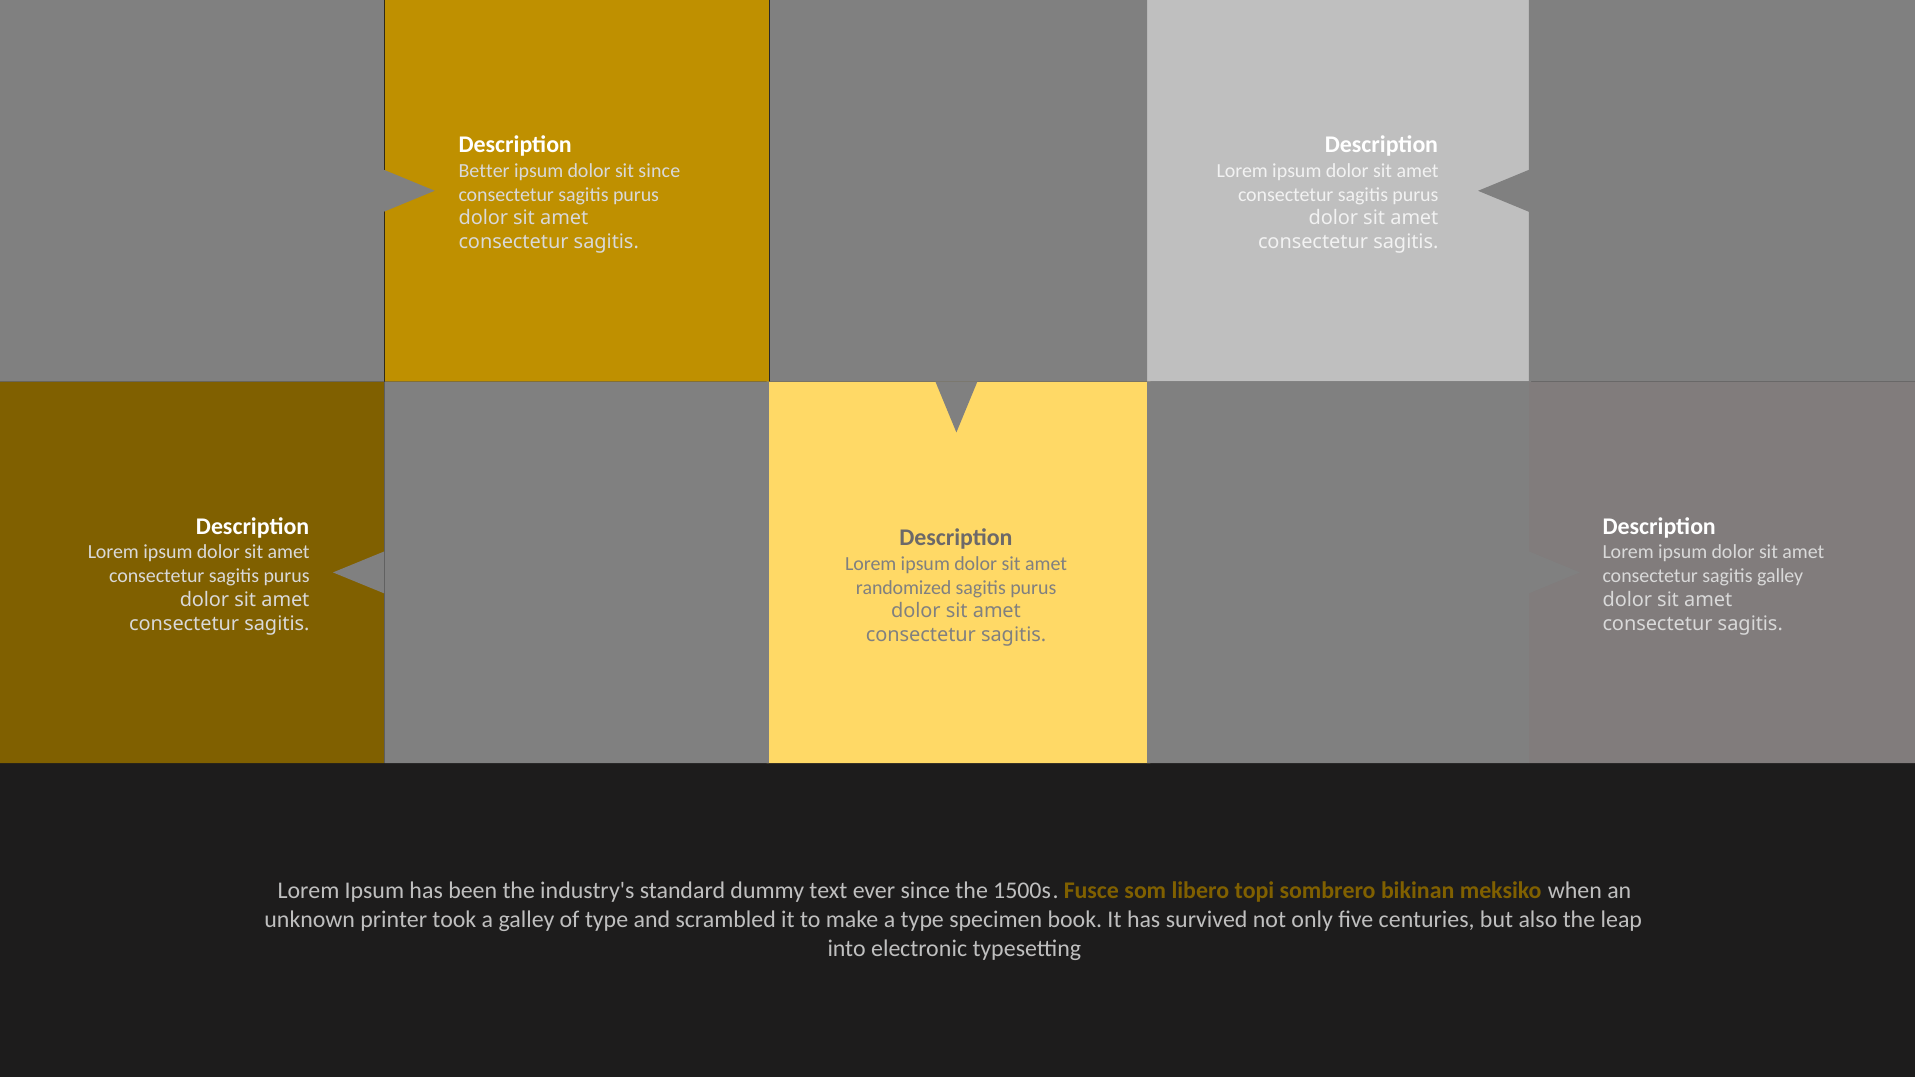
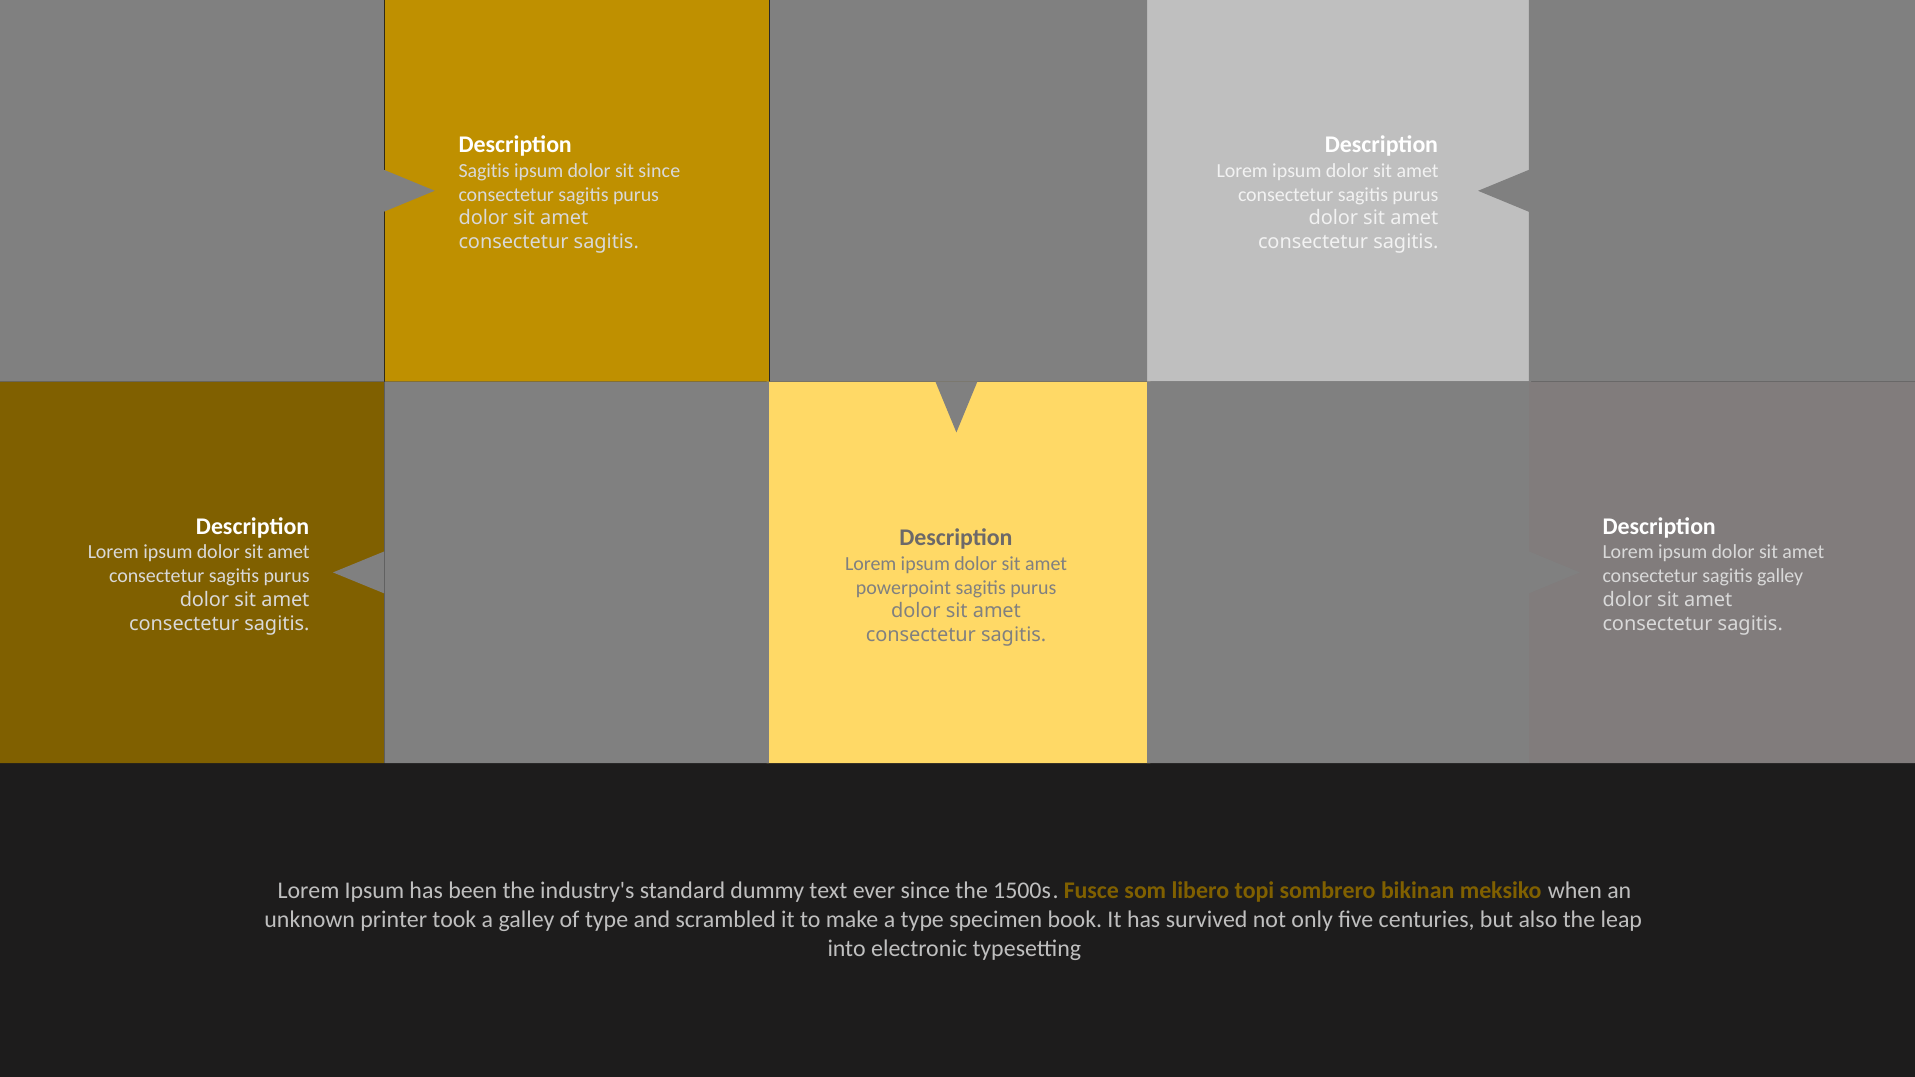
Better at (484, 171): Better -> Sagitis
randomized: randomized -> powerpoint
